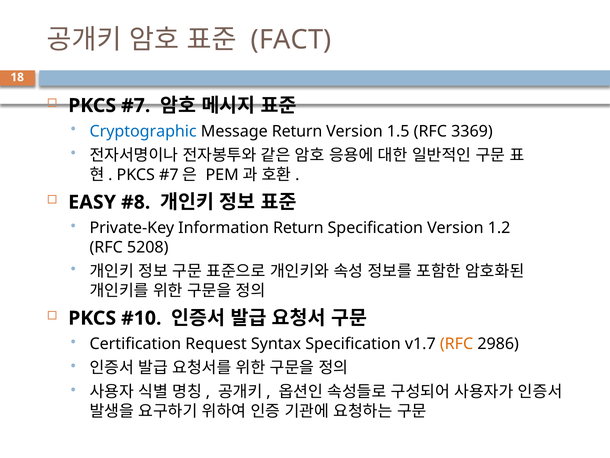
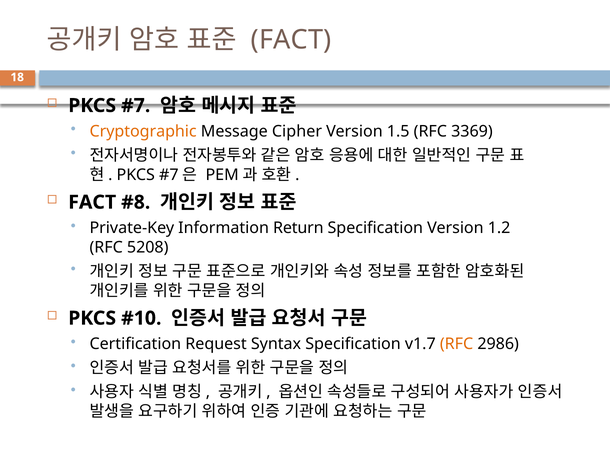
Cryptographic colour: blue -> orange
Message Return: Return -> Cipher
EASY at (92, 202): EASY -> FACT
